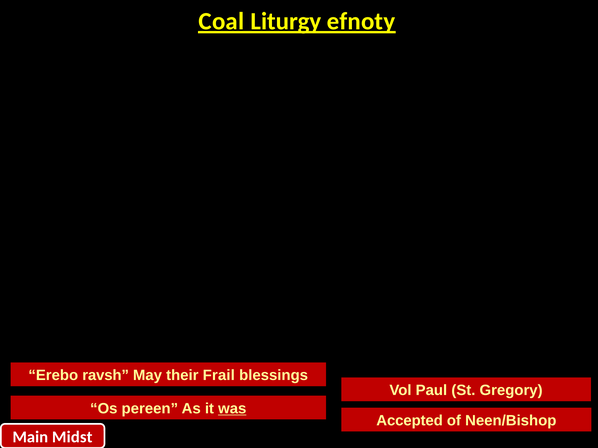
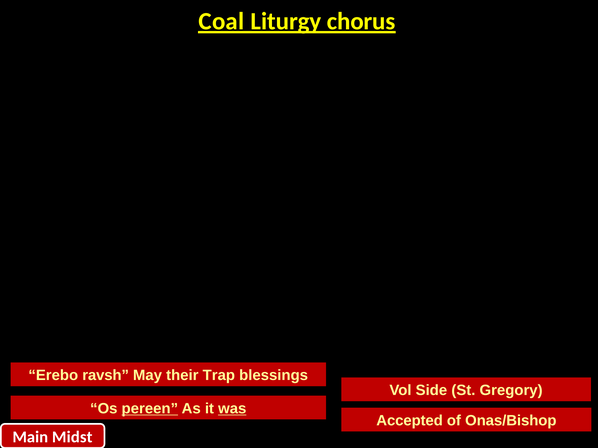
efnoty: efnoty -> chorus
Frail: Frail -> Trap
Paul: Paul -> Side
pereen underline: none -> present
Neen/Bishop: Neen/Bishop -> Onas/Bishop
